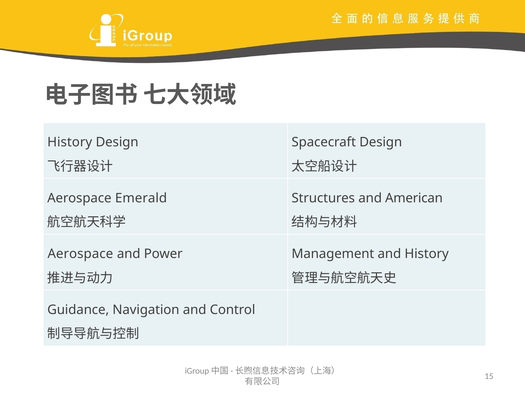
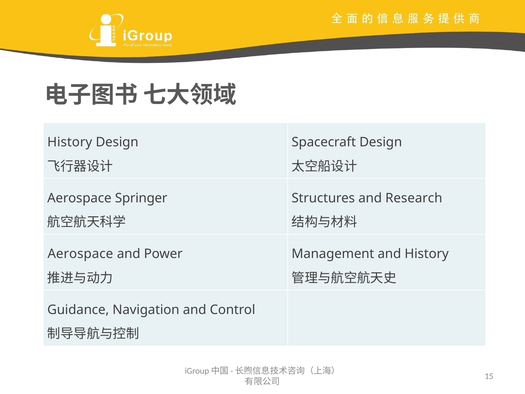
Emerald: Emerald -> Springer
American: American -> Research
